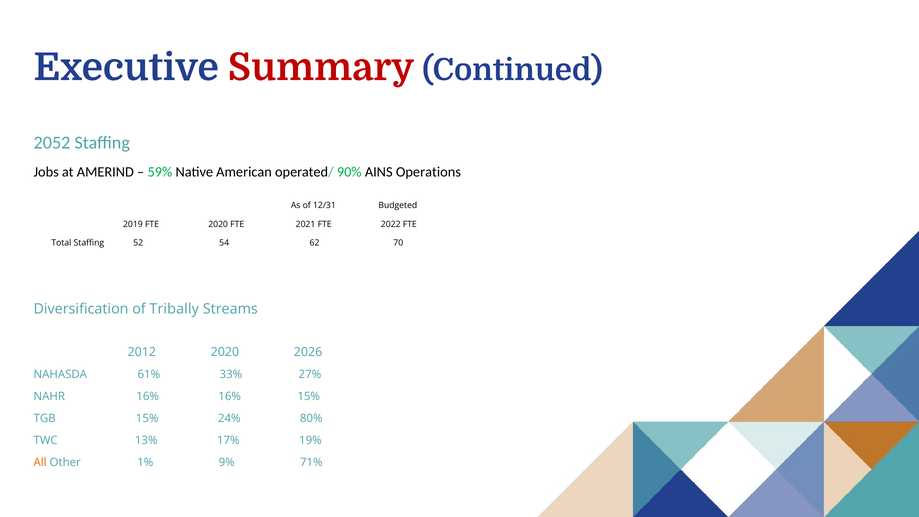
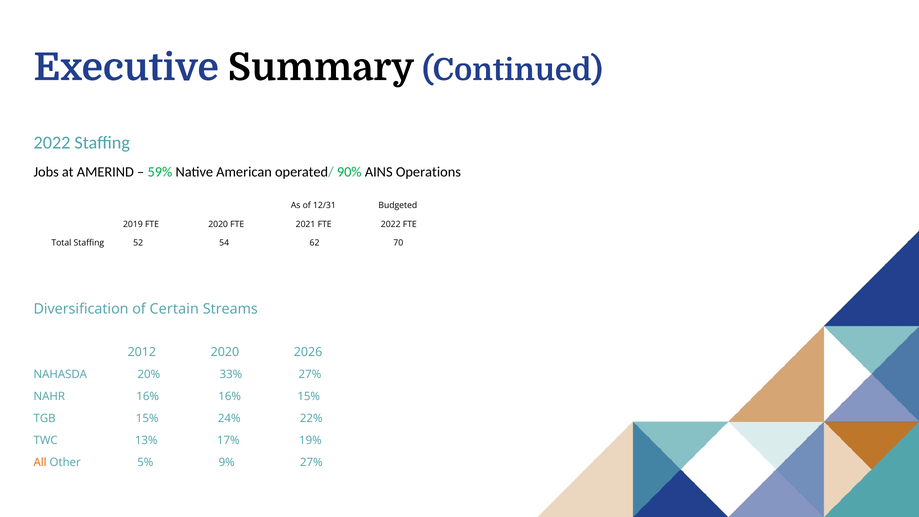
Summary colour: red -> black
2052 at (52, 143): 2052 -> 2022
Tribally: Tribally -> Certain
61%: 61% -> 20%
80%: 80% -> 22%
1%: 1% -> 5%
9% 71%: 71% -> 27%
